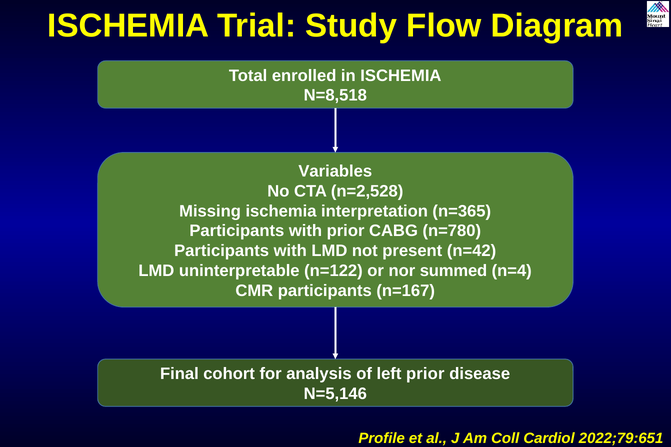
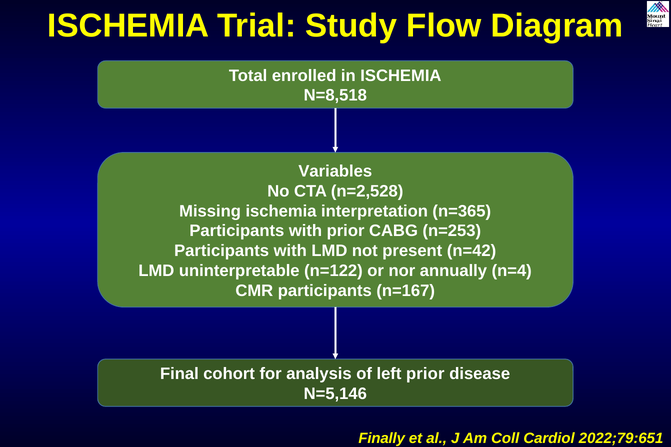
n=780: n=780 -> n=253
summed: summed -> annually
Profile: Profile -> Finally
